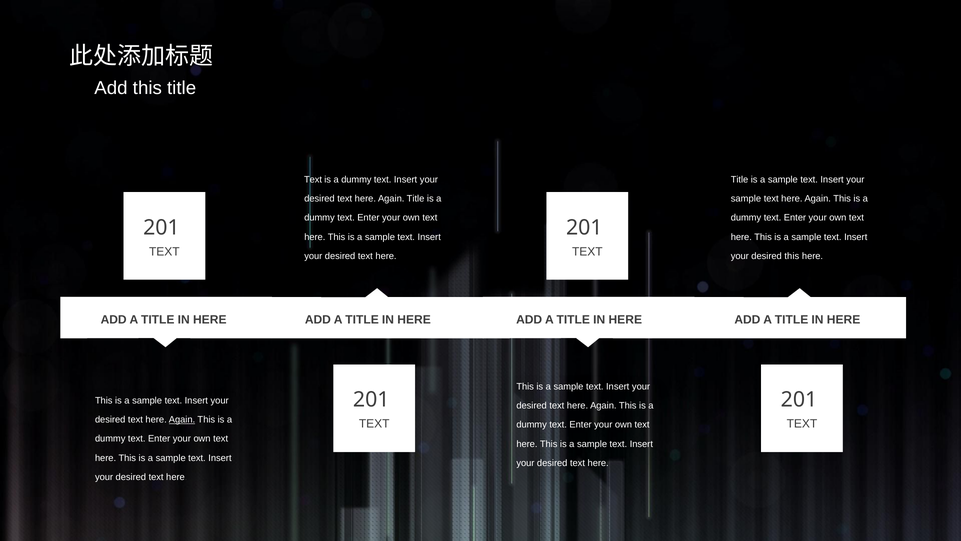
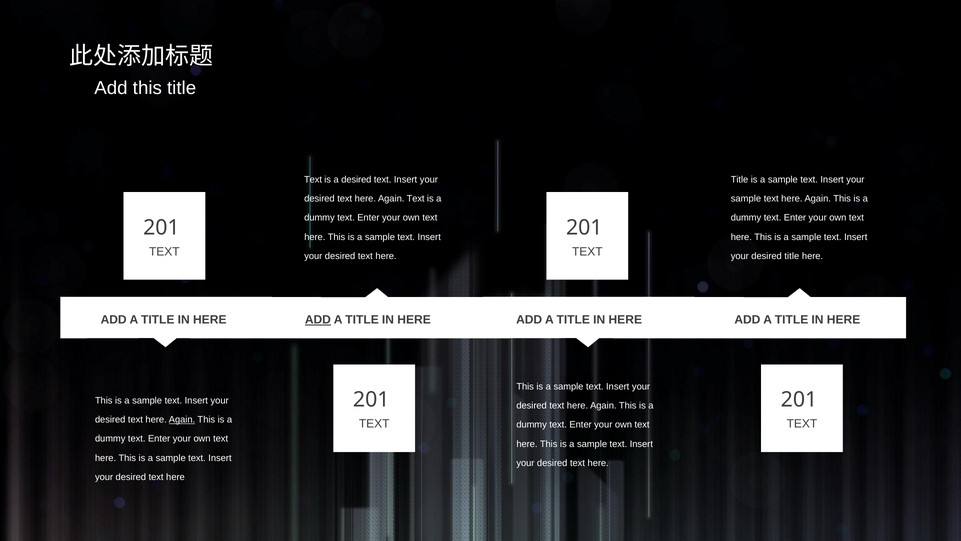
dummy at (356, 179): dummy -> desired
Again Title: Title -> Text
desired this: this -> title
ADD at (318, 320) underline: none -> present
